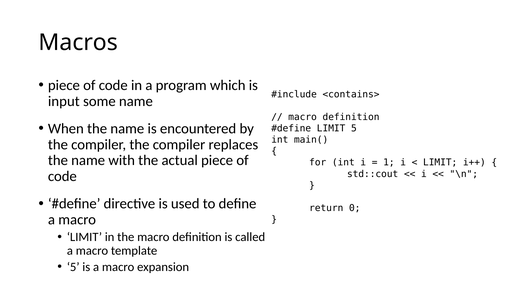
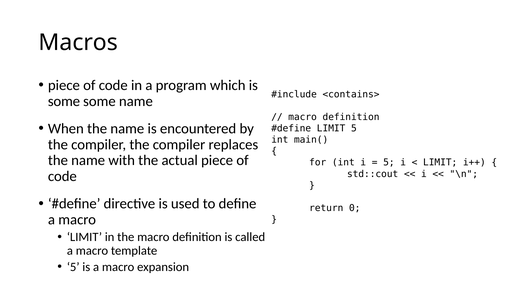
input at (64, 101): input -> some
1 at (389, 163): 1 -> 5
